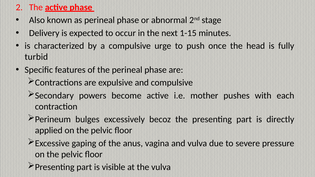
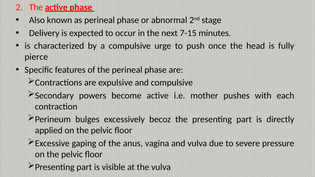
1-15: 1-15 -> 7-15
turbid: turbid -> pierce
